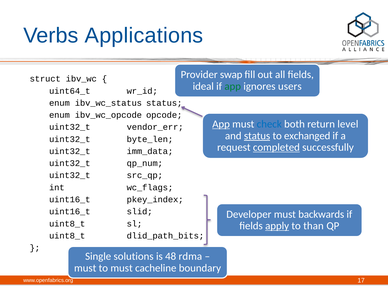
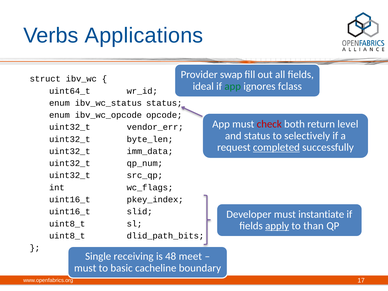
users: users -> fclass
App at (221, 124) underline: present -> none
check colour: blue -> red
status at (257, 136) underline: present -> none
exchanged: exchanged -> selectively
backwards: backwards -> instantiate
solutions: solutions -> receiving
rdma: rdma -> meet
to must: must -> basic
